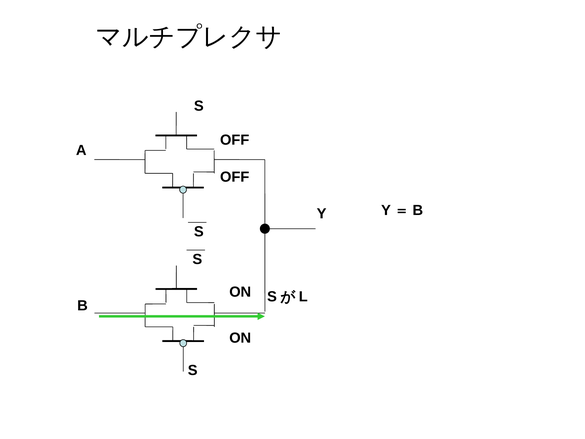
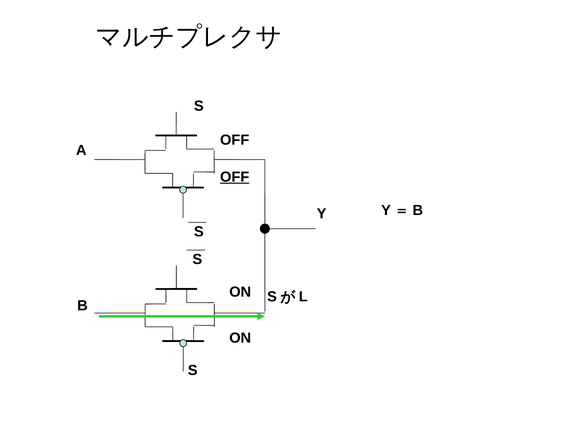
OFF at (235, 177) underline: none -> present
